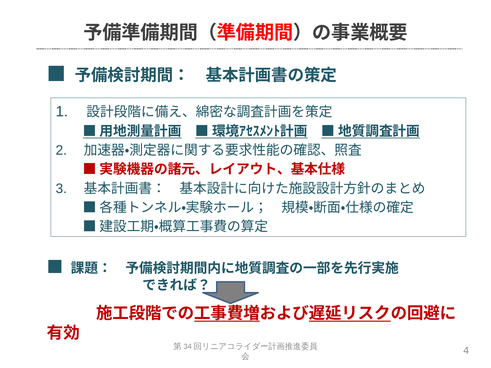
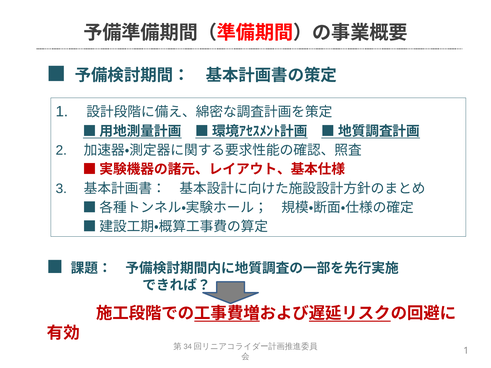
4 at (466, 351): 4 -> 1
